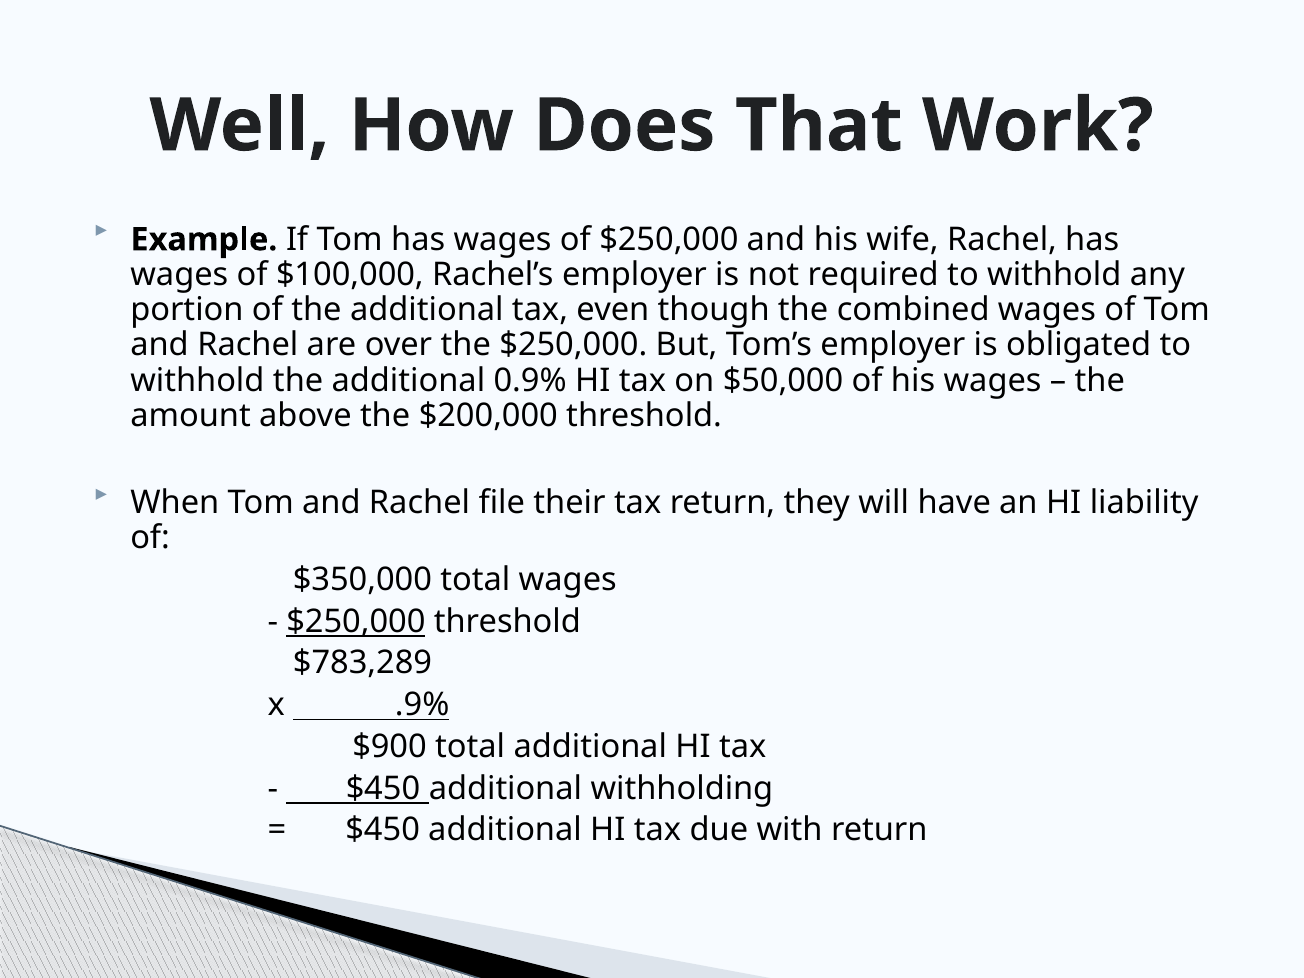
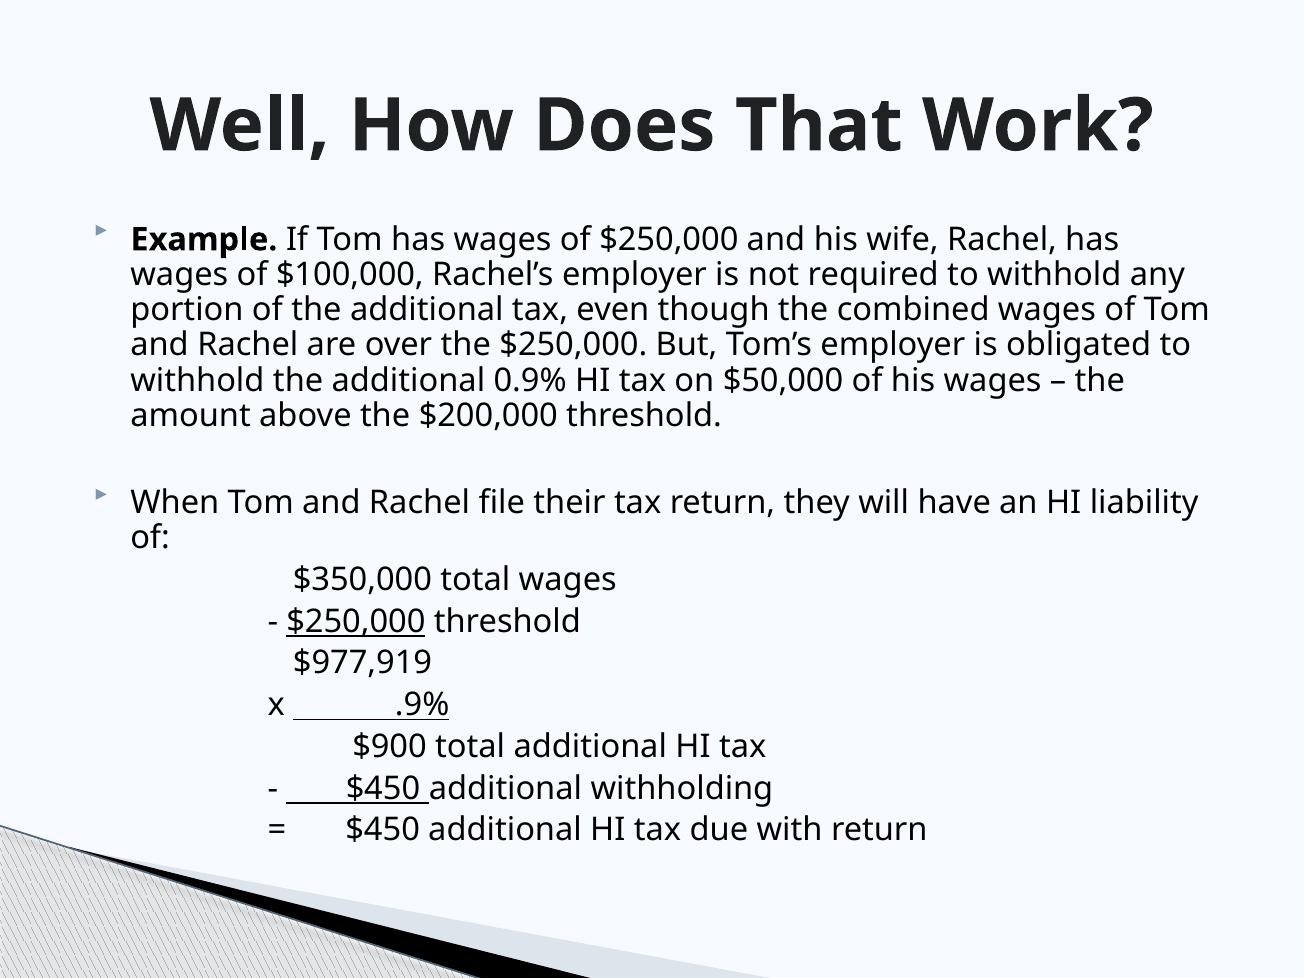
$783,289: $783,289 -> $977,919
